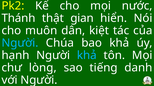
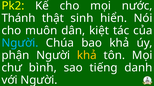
gian: gian -> sinh
hạnh: hạnh -> phận
khả at (87, 56) colour: light blue -> yellow
lòng: lòng -> bình
